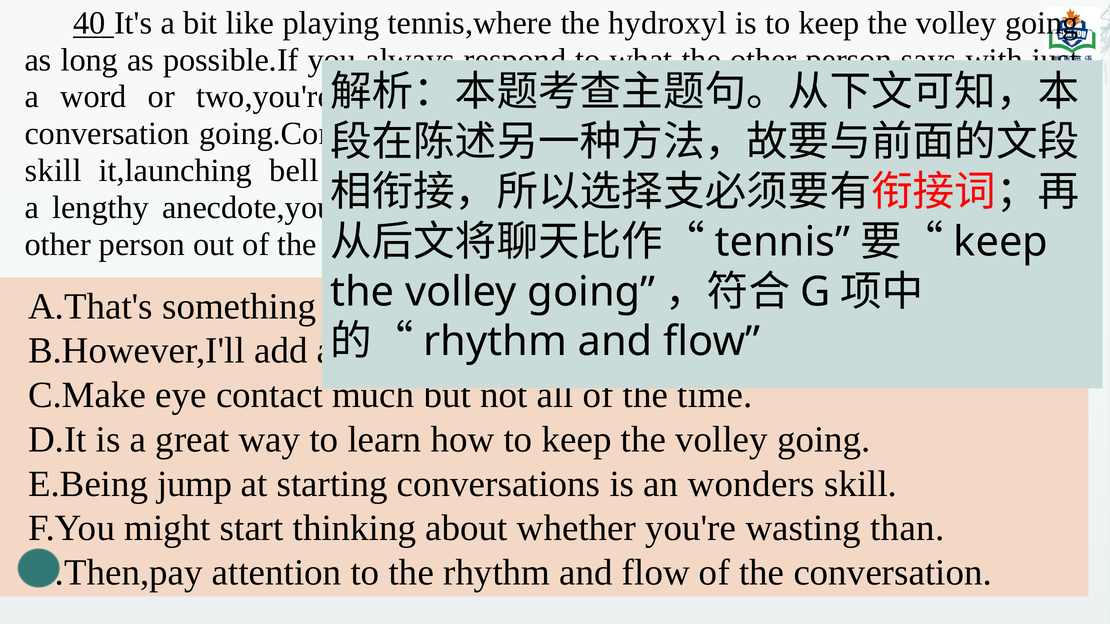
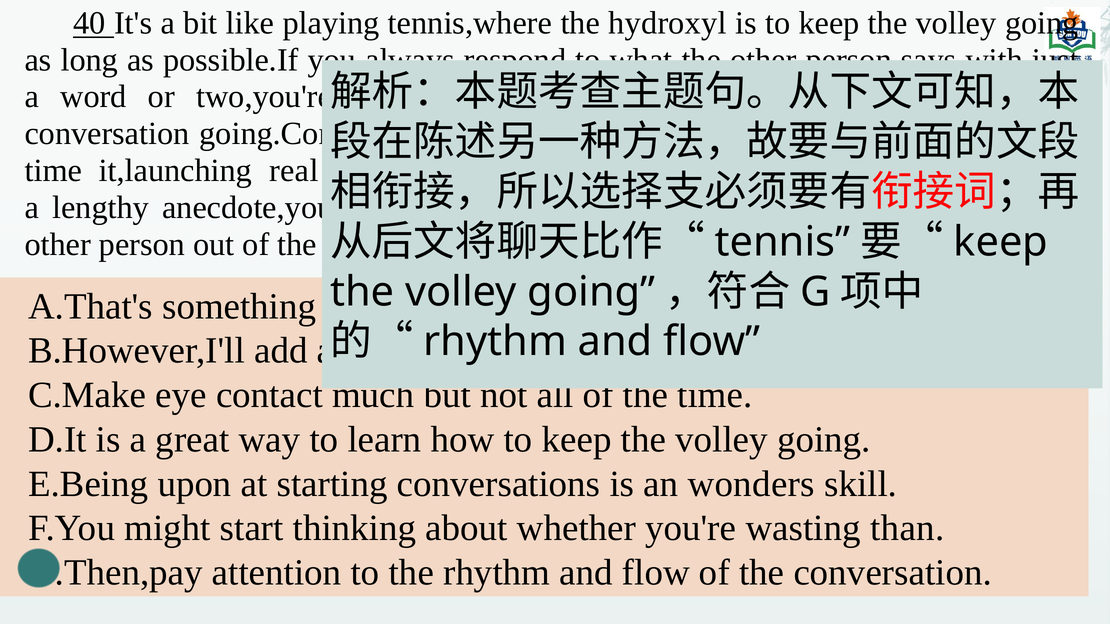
skill at (53, 171): skill -> time
bell: bell -> real
jump: jump -> upon
